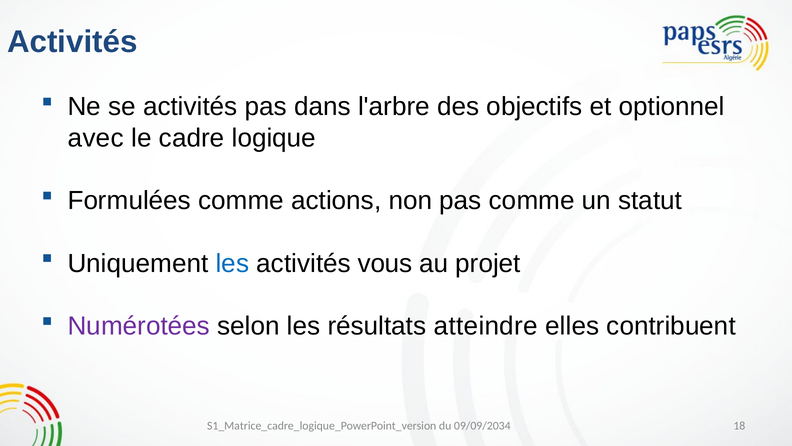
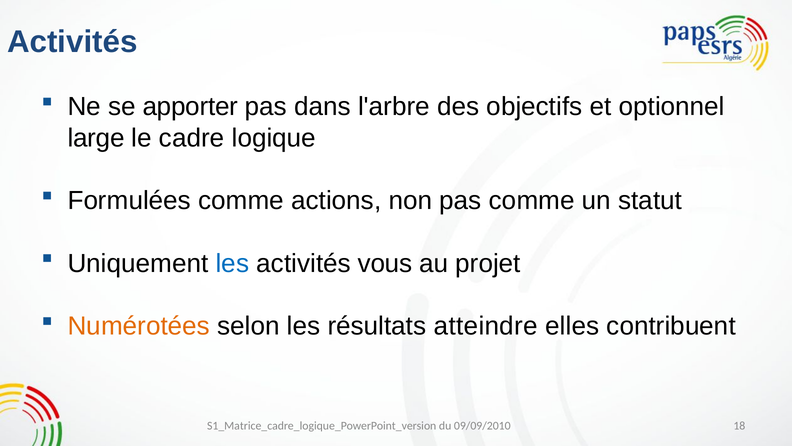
se activités: activités -> apporter
avec: avec -> large
Numérotées colour: purple -> orange
09/09/2034: 09/09/2034 -> 09/09/2010
